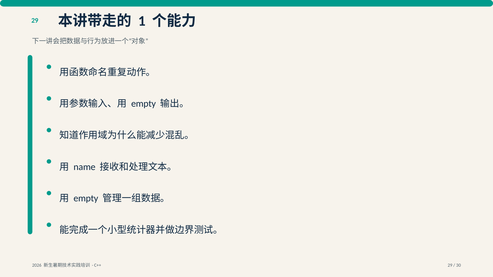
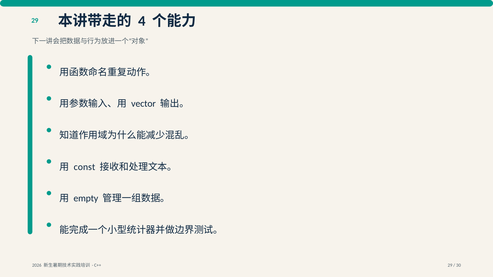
1: 1 -> 4
empty at (144, 104): empty -> vector
name: name -> const
